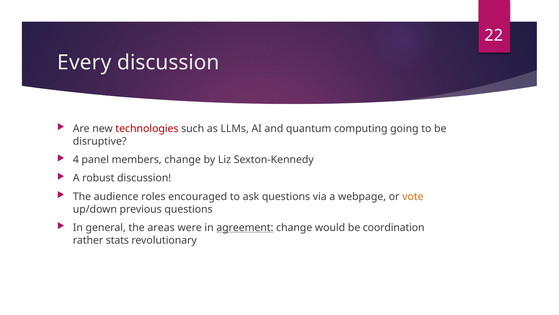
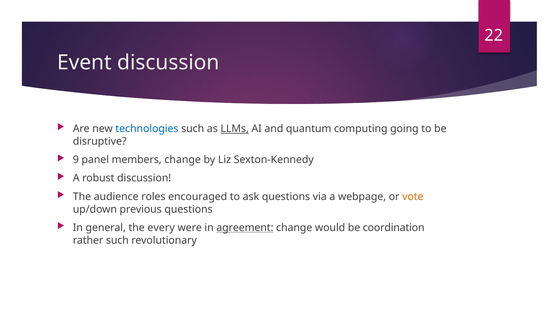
Every: Every -> Event
technologies colour: red -> blue
LLMs underline: none -> present
4: 4 -> 9
areas: areas -> every
rather stats: stats -> such
